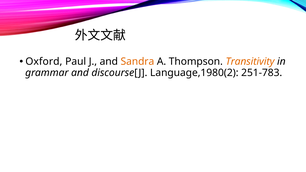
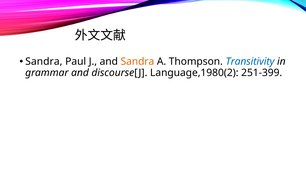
Oxford at (44, 62): Oxford -> Sandra
Transitivity colour: orange -> blue
251-783: 251-783 -> 251-399
